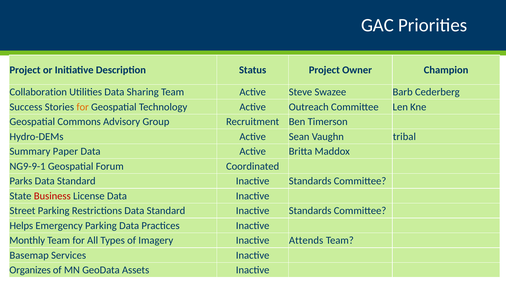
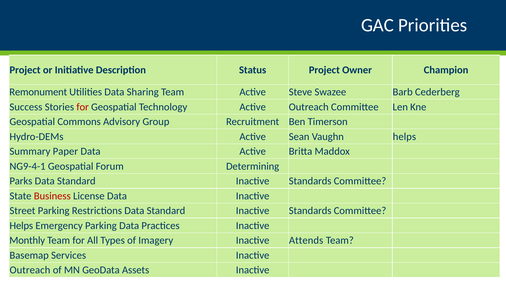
Collaboration: Collaboration -> Remonument
for at (83, 107) colour: orange -> red
Vaughn tribal: tribal -> helps
NG9-9-1: NG9-9-1 -> NG9-4-1
Coordinated: Coordinated -> Determining
Organizes at (30, 270): Organizes -> Outreach
